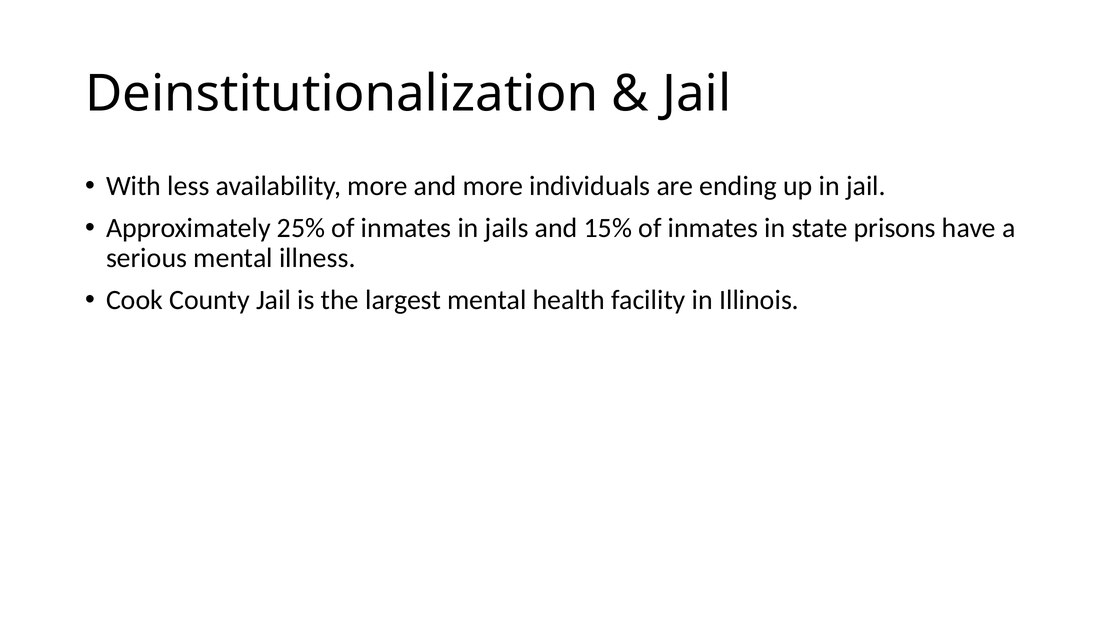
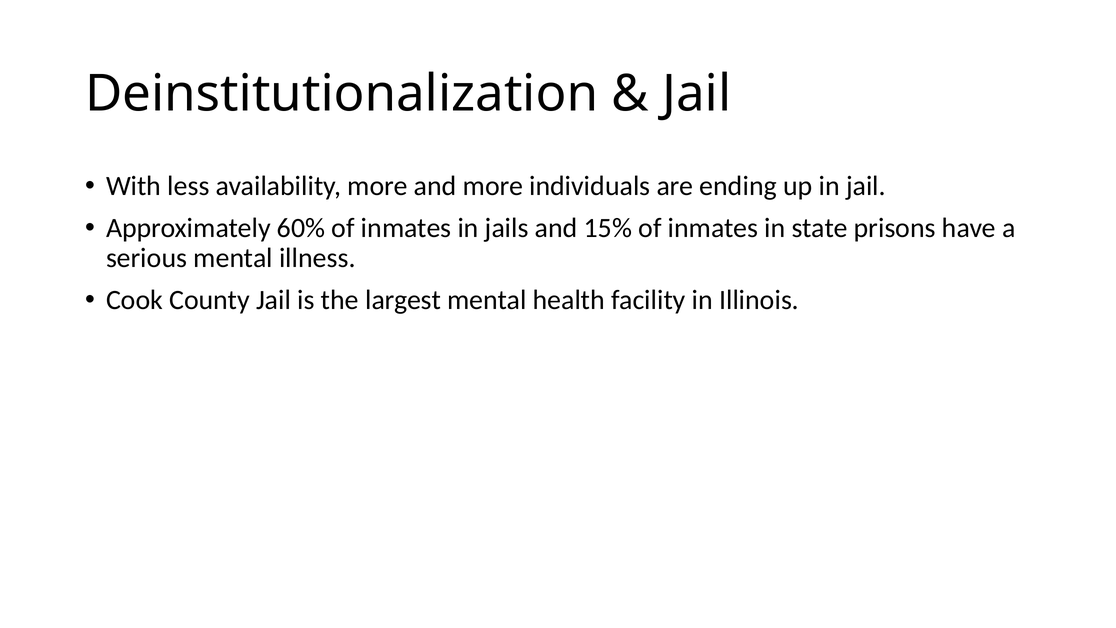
25%: 25% -> 60%
